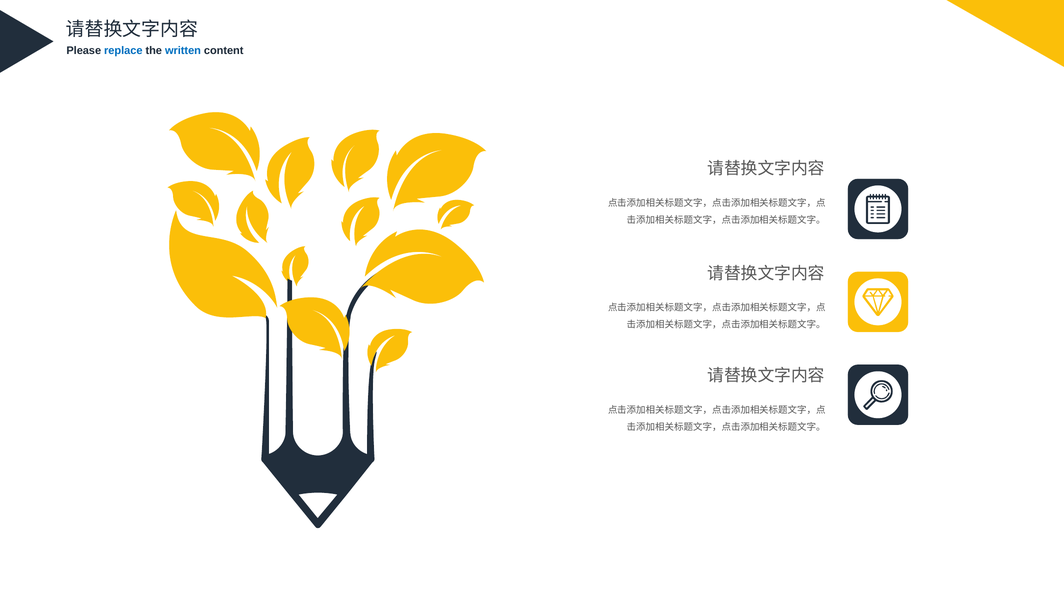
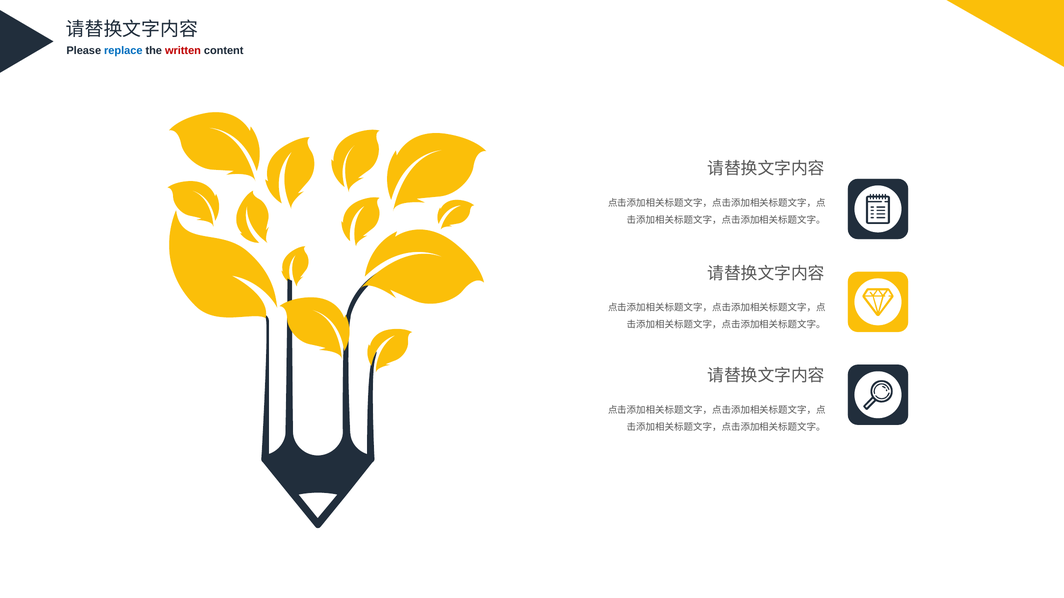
written colour: blue -> red
